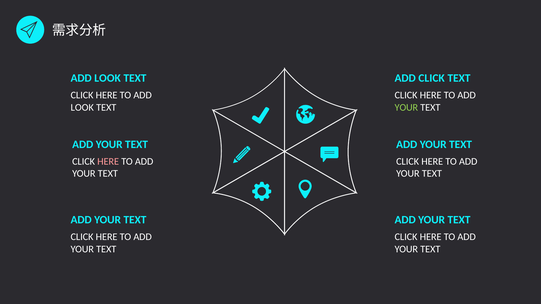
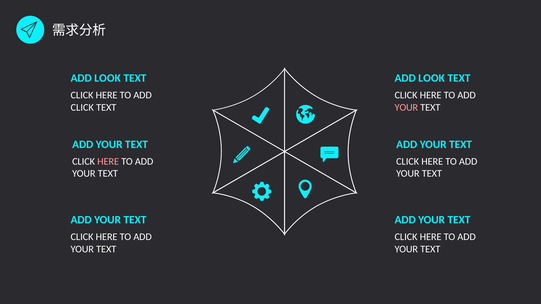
CLICK at (432, 78): CLICK -> LOOK
LOOK at (82, 107): LOOK -> CLICK
YOUR at (406, 107) colour: light green -> pink
